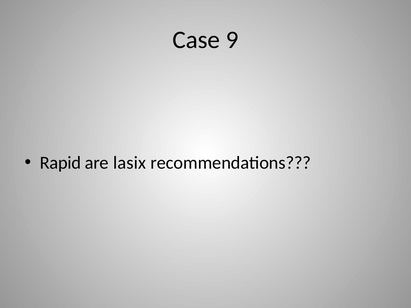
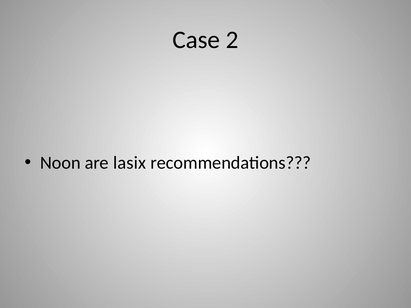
9: 9 -> 2
Rapid: Rapid -> Noon
